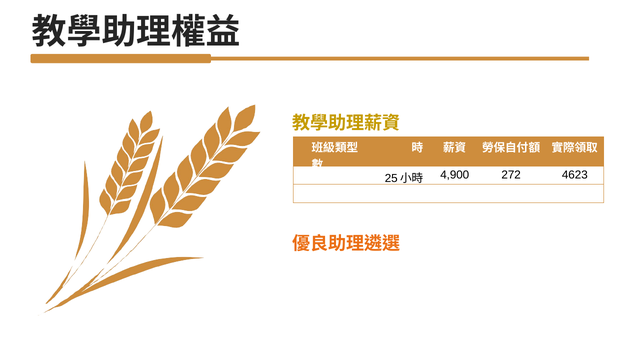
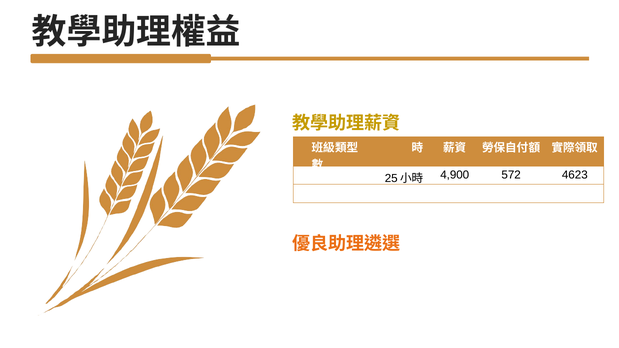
272: 272 -> 572
